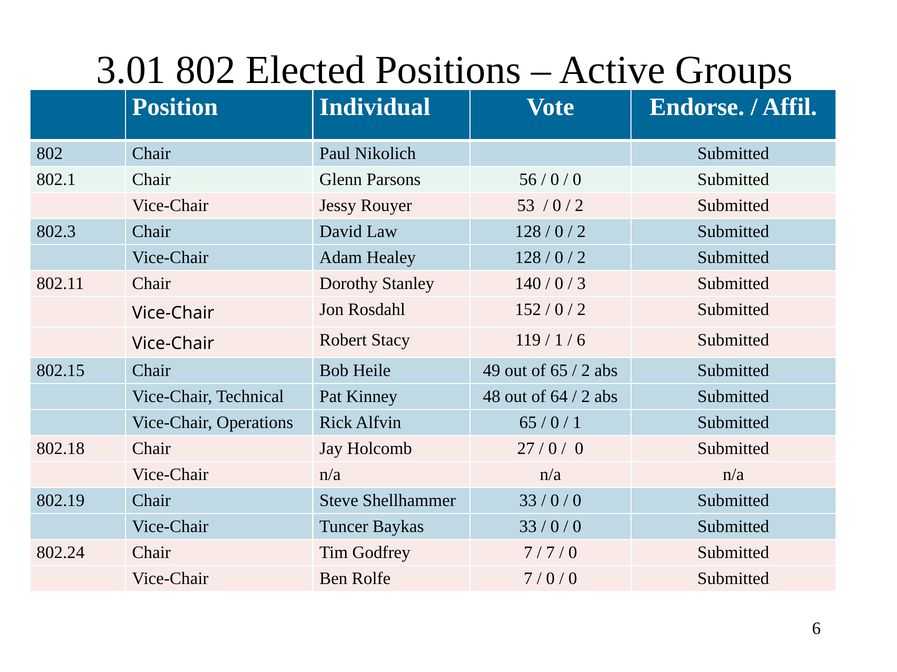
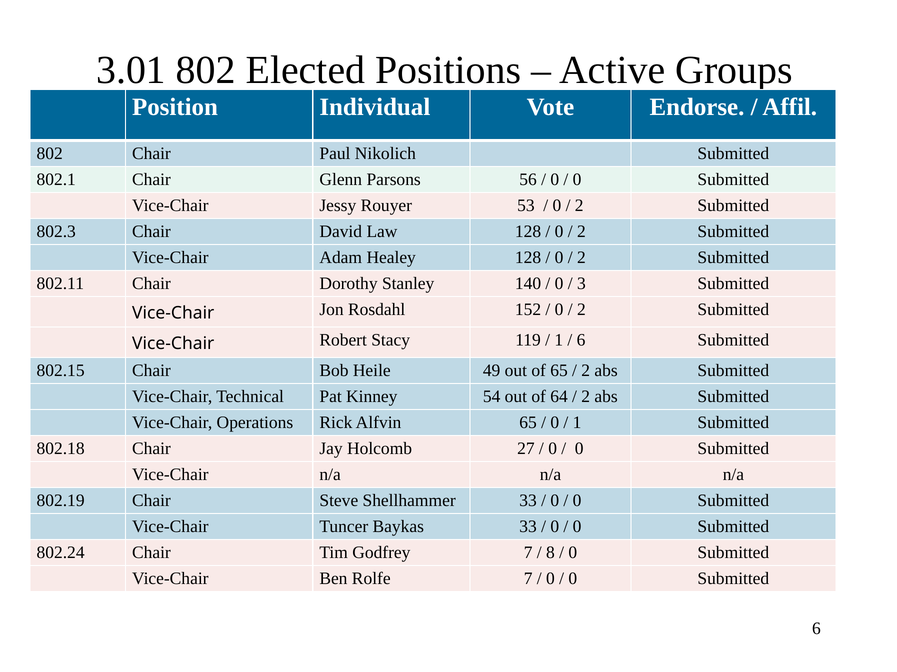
48: 48 -> 54
7 at (550, 553): 7 -> 8
